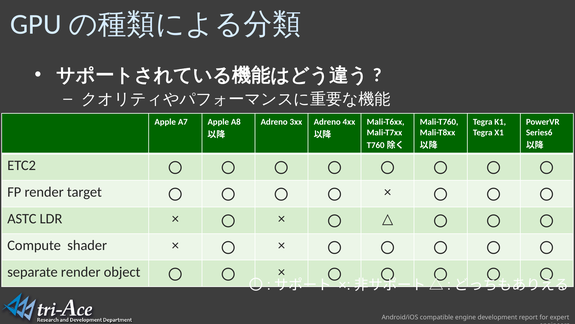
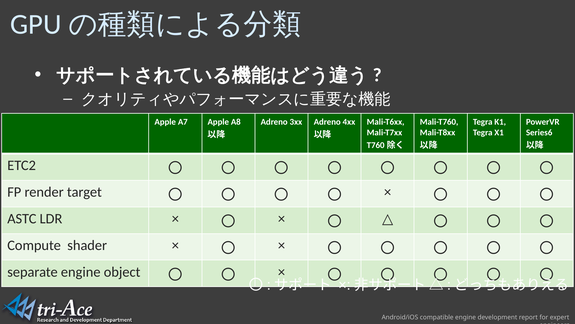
separate render: render -> engine
